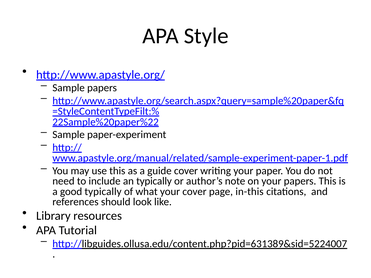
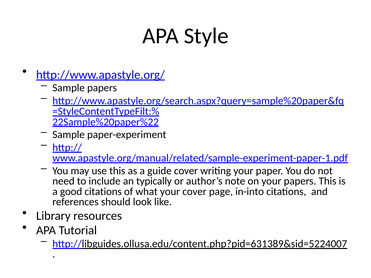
good typically: typically -> citations
in-this: in-this -> in-into
